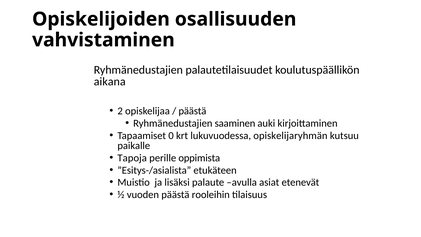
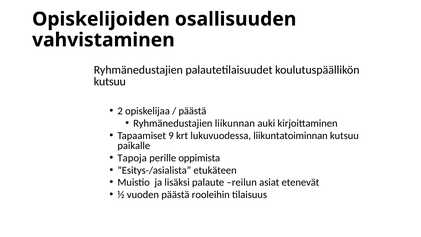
aikana at (110, 81): aikana -> kutsuu
saaminen: saaminen -> liikunnan
0: 0 -> 9
opiskelijaryhmän: opiskelijaryhmän -> liikuntatoiminnan
avulla: avulla -> reilun
